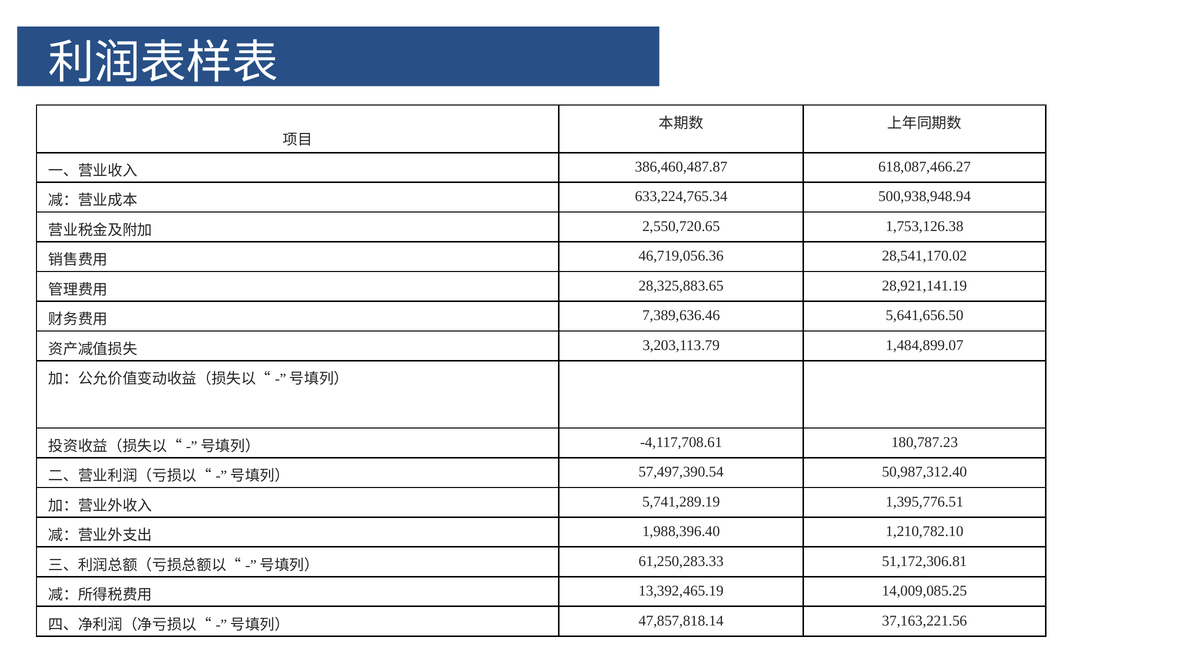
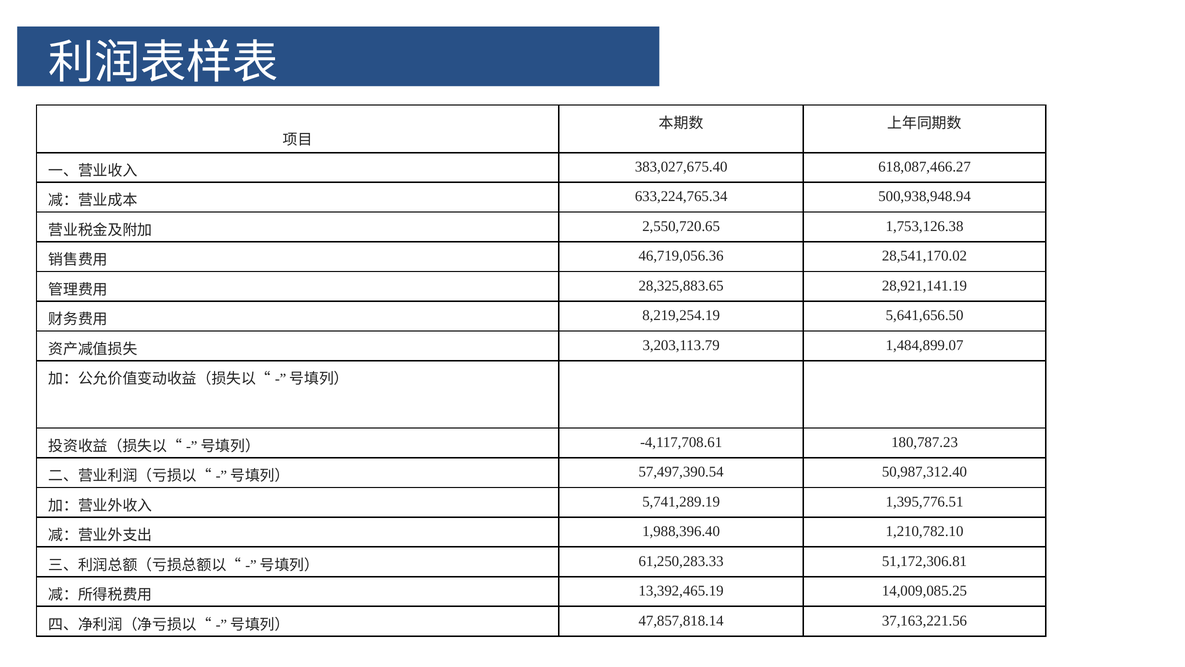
386,460,487.87: 386,460,487.87 -> 383,027,675.40
7,389,636.46: 7,389,636.46 -> 8,219,254.19
